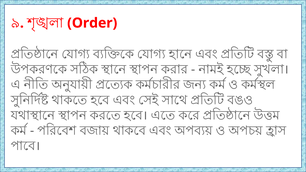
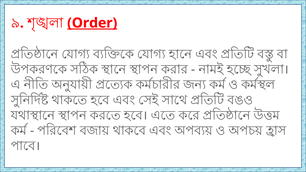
Order underline: none -> present
